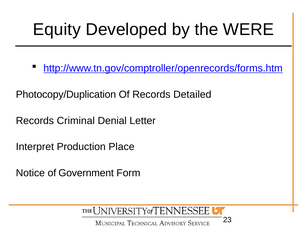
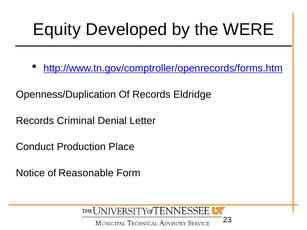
Photocopy/Duplication: Photocopy/Duplication -> Openness/Duplication
Detailed: Detailed -> Eldridge
Interpret: Interpret -> Conduct
Government: Government -> Reasonable
